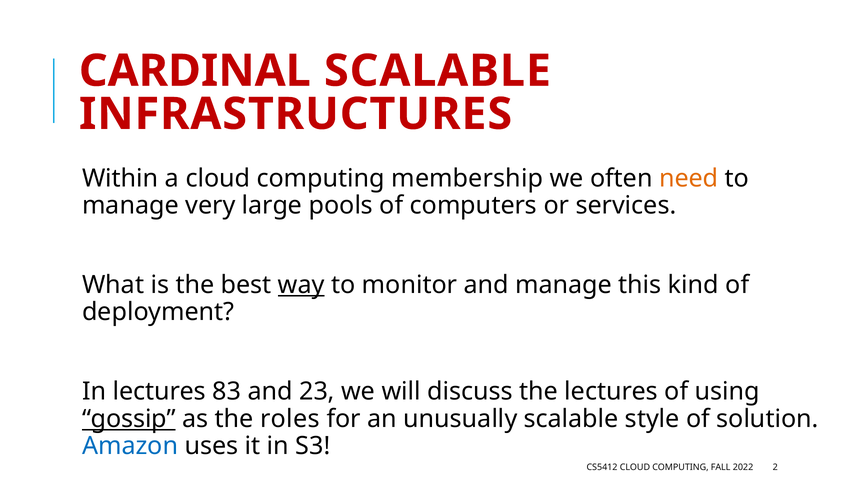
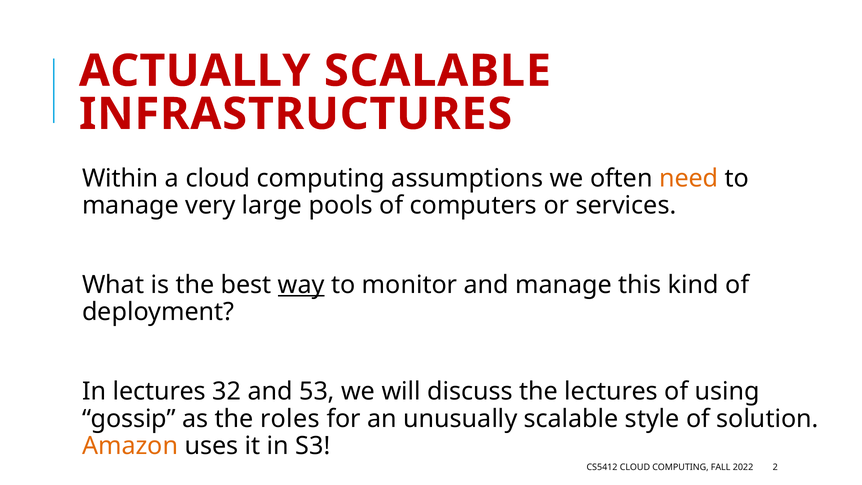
CARDINAL: CARDINAL -> ACTUALLY
membership: membership -> assumptions
83: 83 -> 32
23: 23 -> 53
gossip underline: present -> none
Amazon colour: blue -> orange
